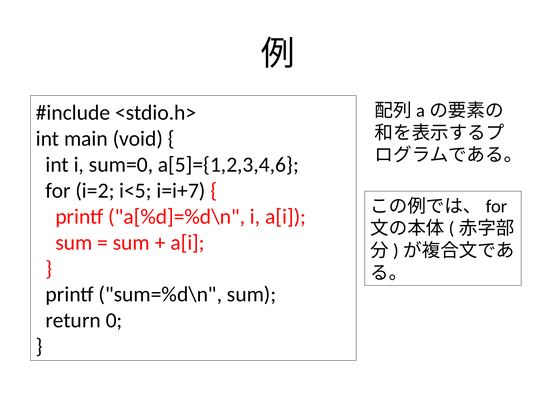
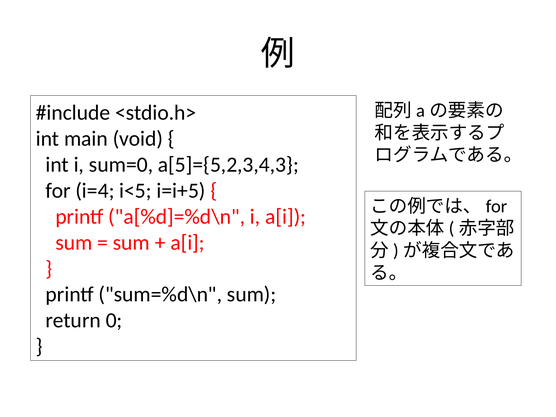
a[5]={1,2,3,4,6: a[5]={1,2,3,4,6 -> a[5]={5,2,3,4,3
i=2: i=2 -> i=4
i=i+7: i=i+7 -> i=i+5
